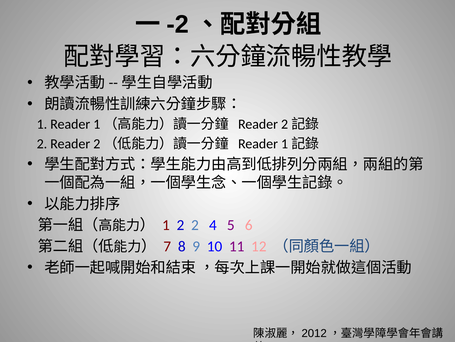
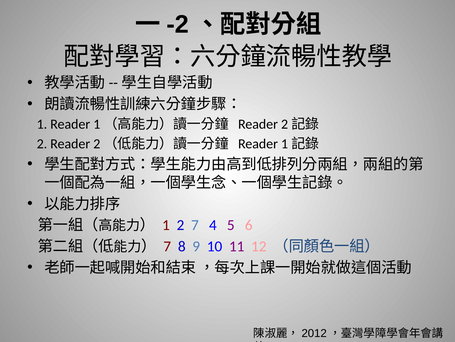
2 2: 2 -> 7
